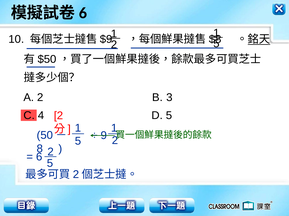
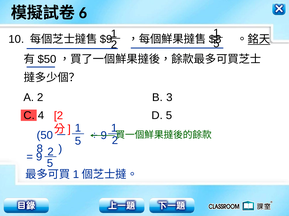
6 at (39, 157): 6 -> 9
2 at (76, 175): 2 -> 1
